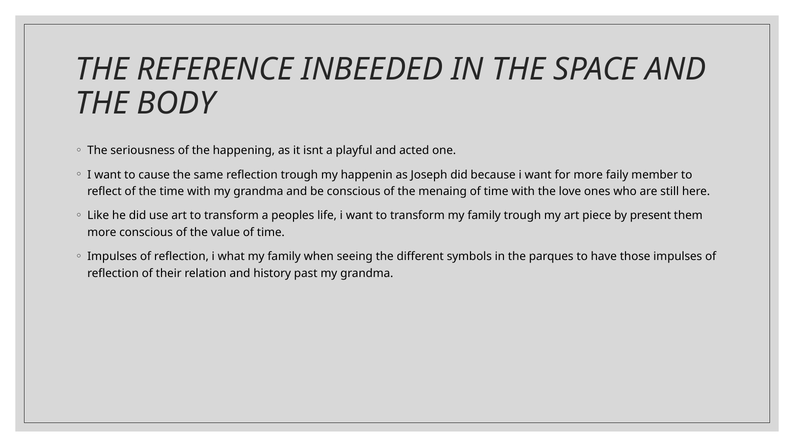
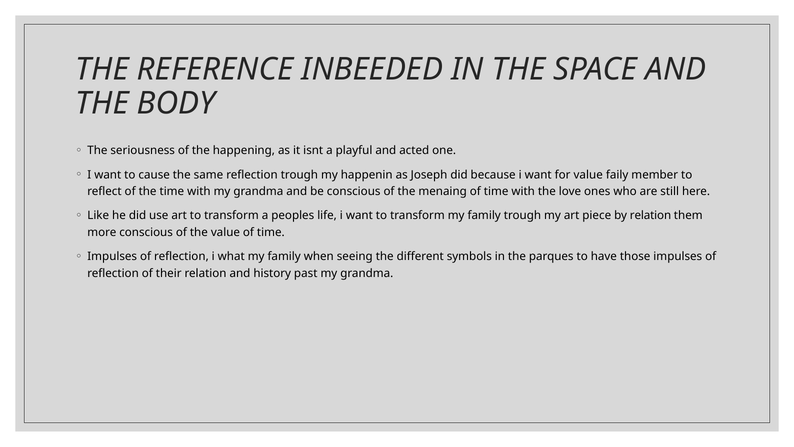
for more: more -> value
by present: present -> relation
